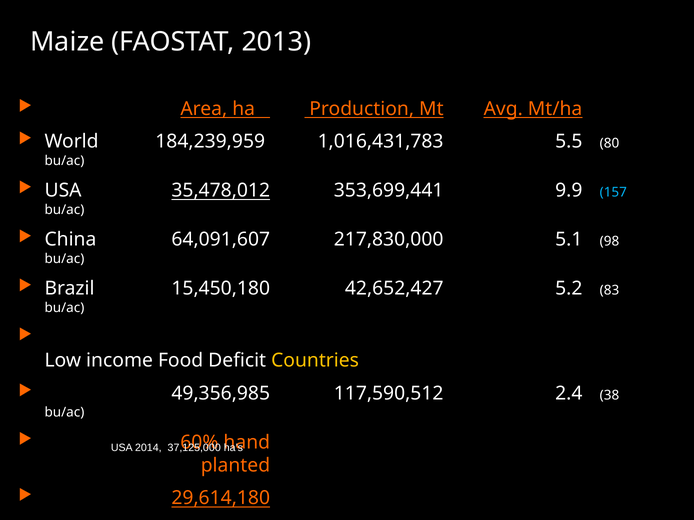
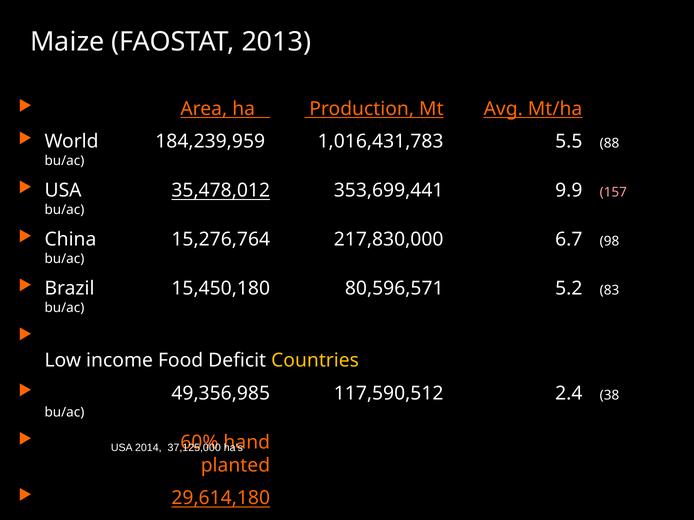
80: 80 -> 88
157 colour: light blue -> pink
64,091,607: 64,091,607 -> 15,276,764
5.1: 5.1 -> 6.7
42,652,427: 42,652,427 -> 80,596,571
